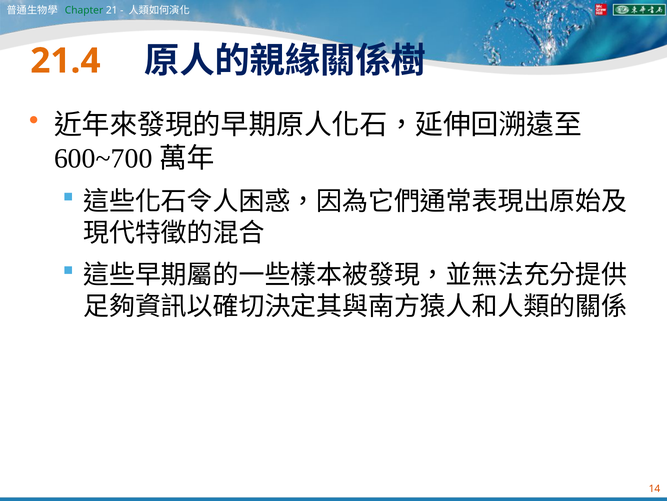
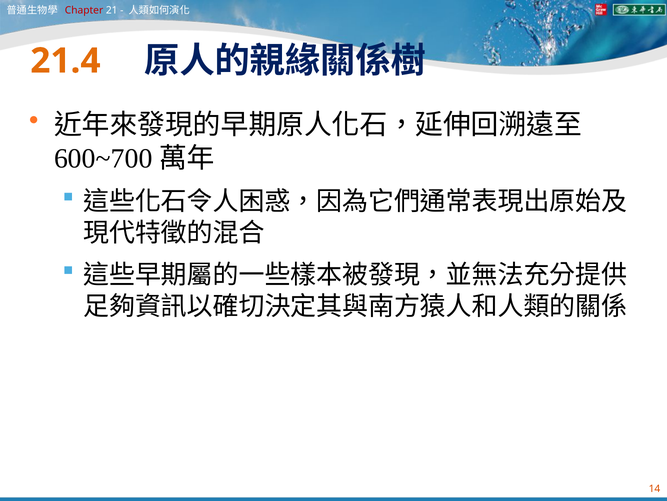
Chapter colour: green -> red
